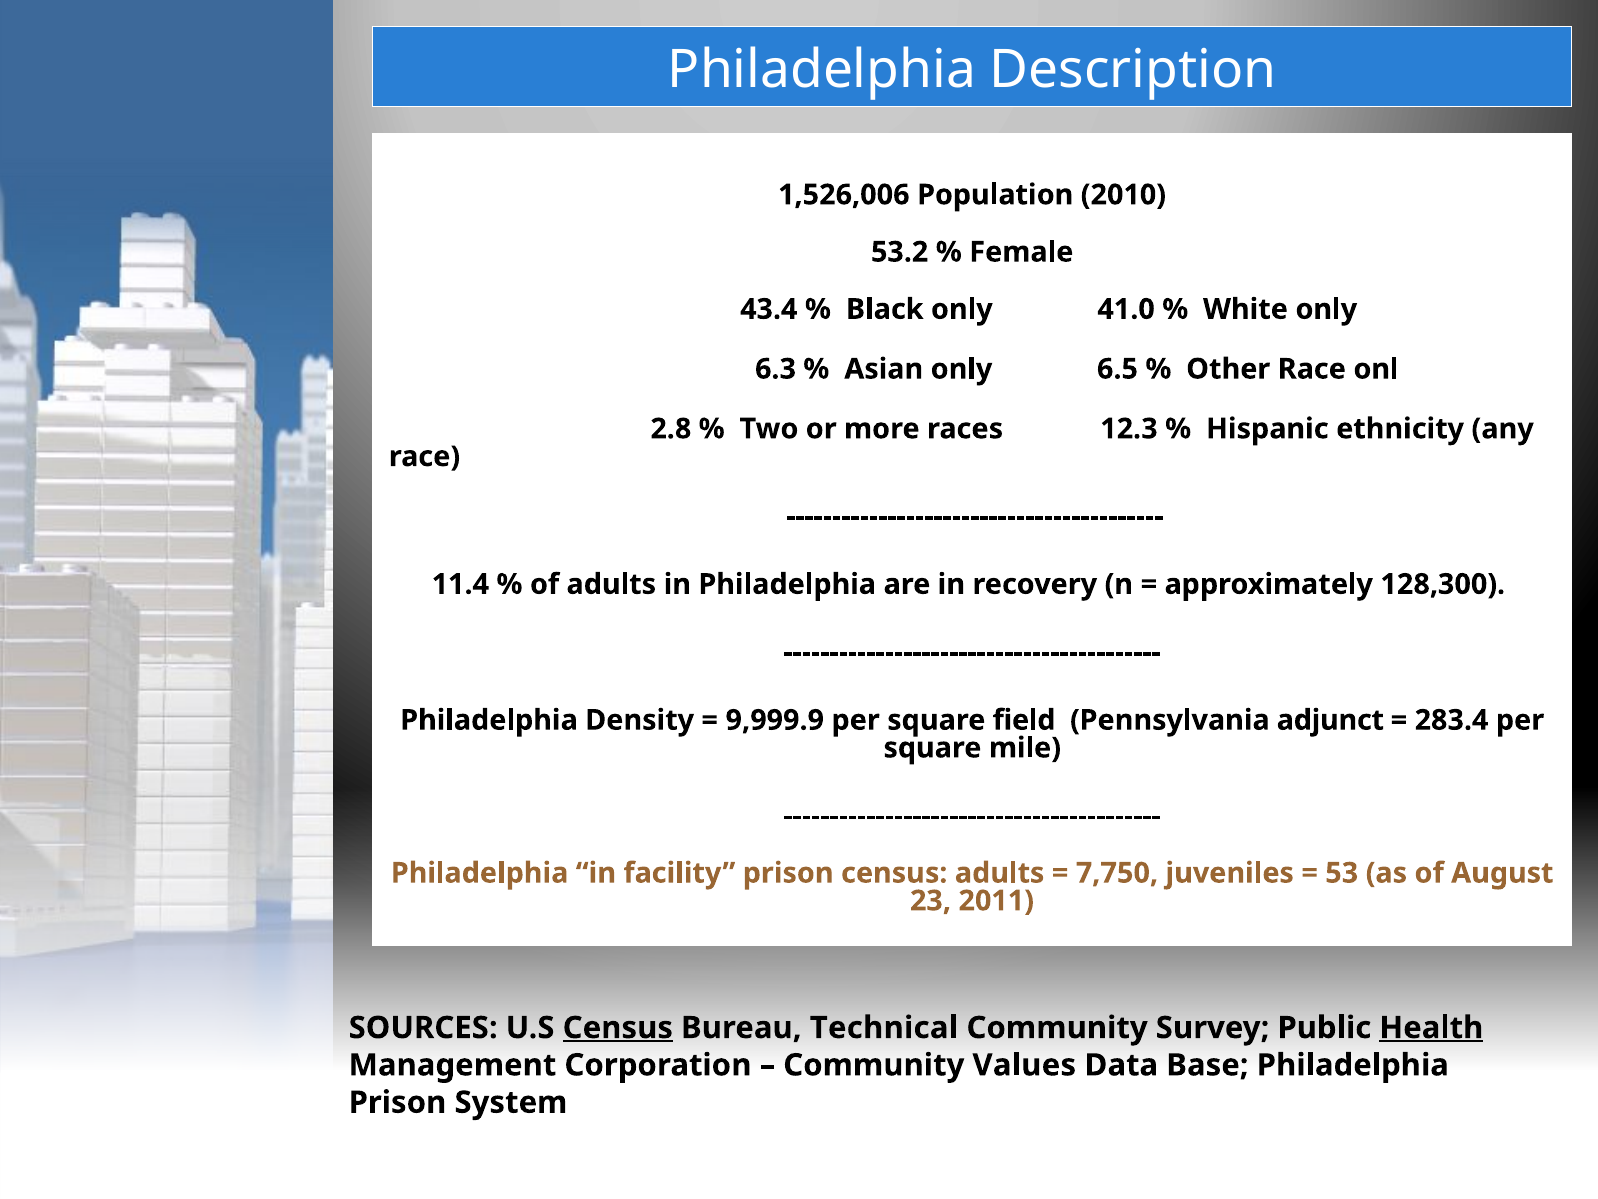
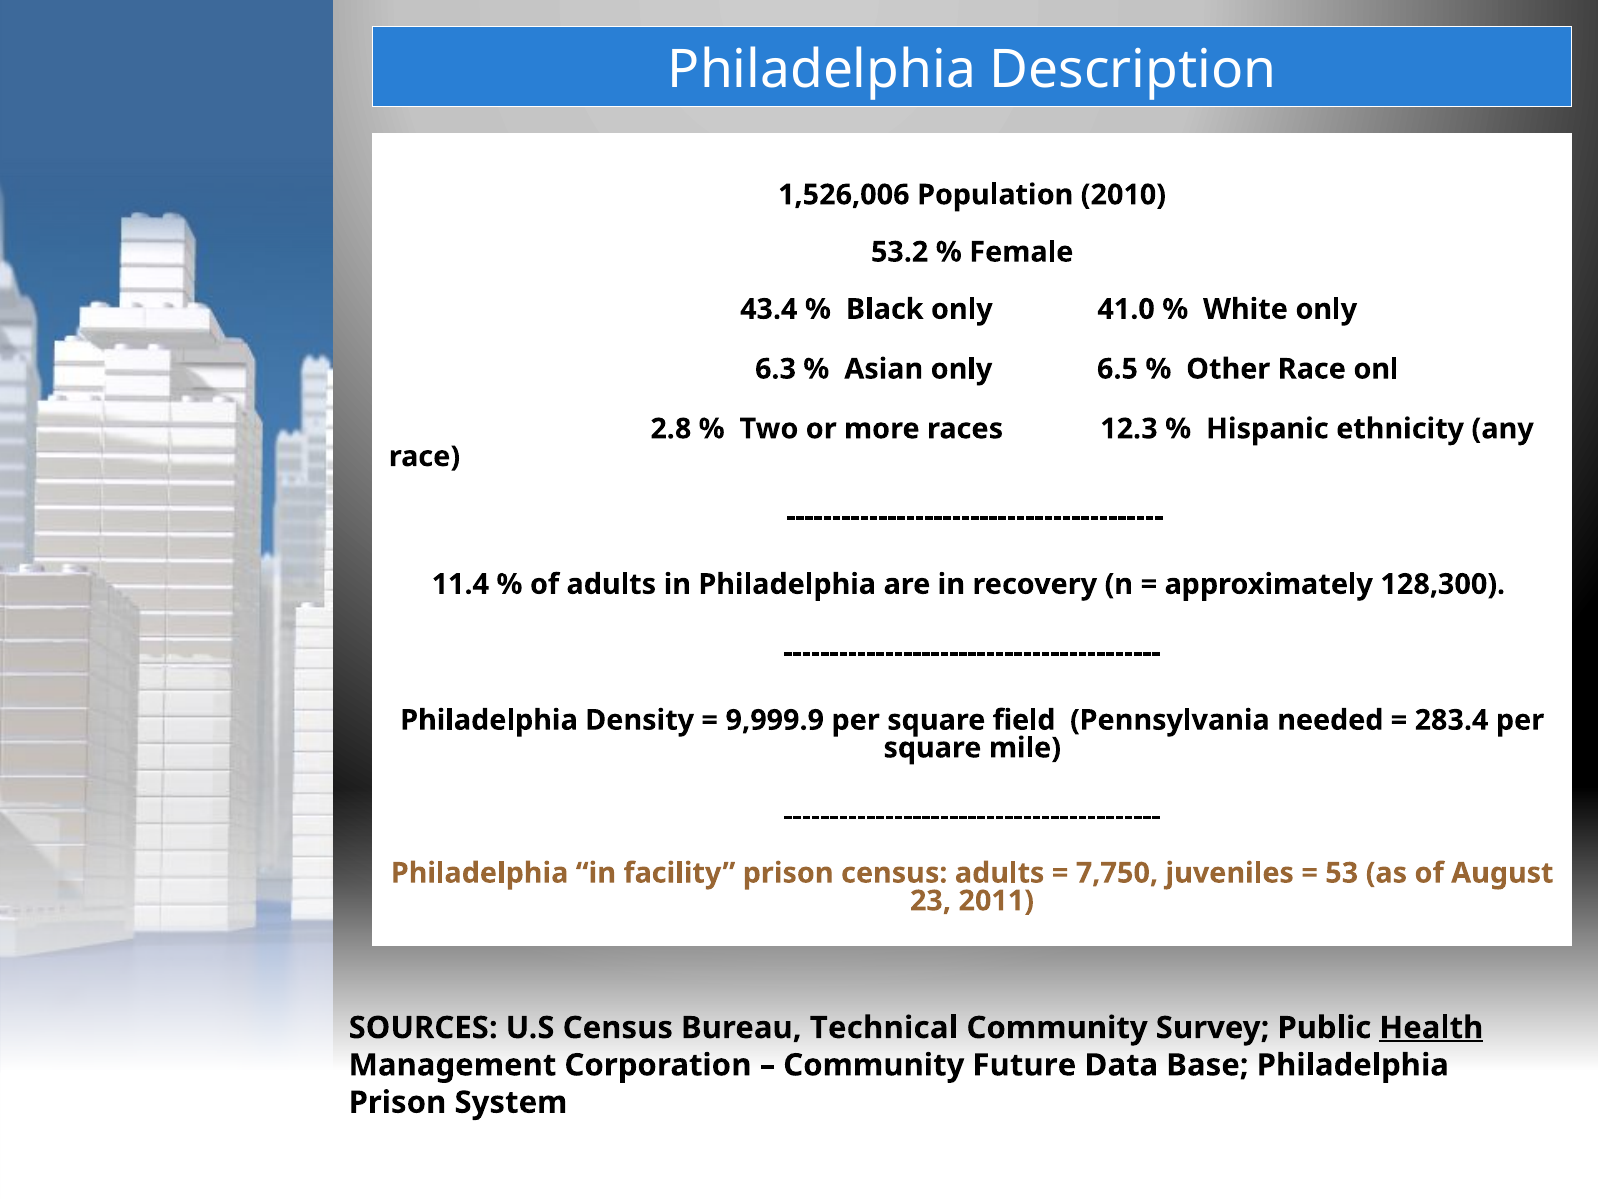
adjunct: adjunct -> needed
Census at (618, 1027) underline: present -> none
Values: Values -> Future
